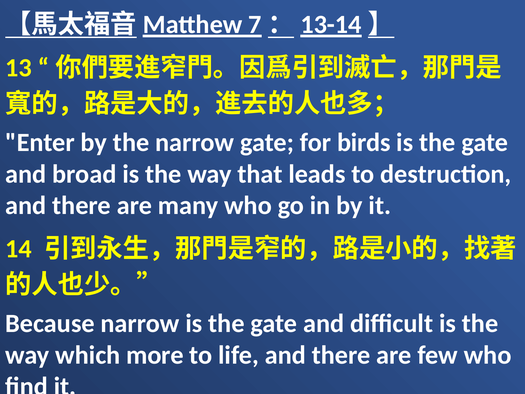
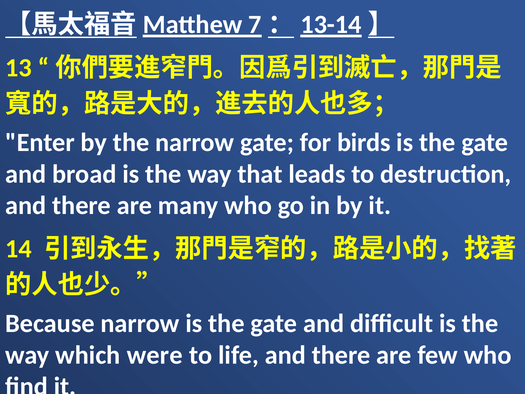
more: more -> were
